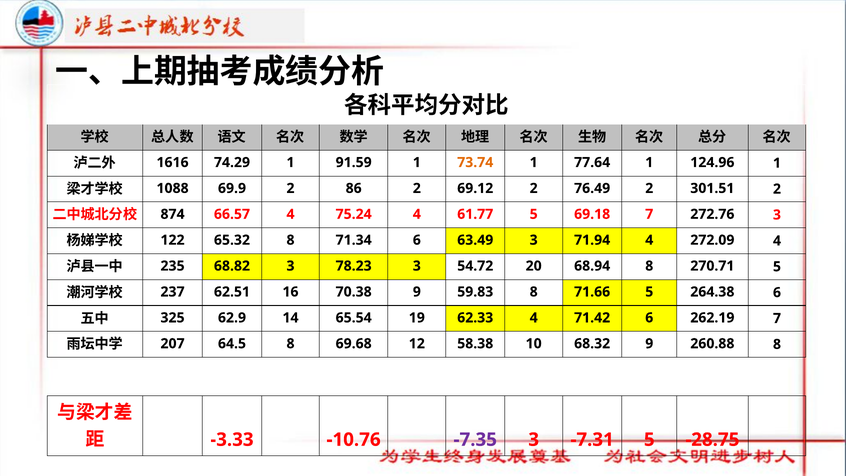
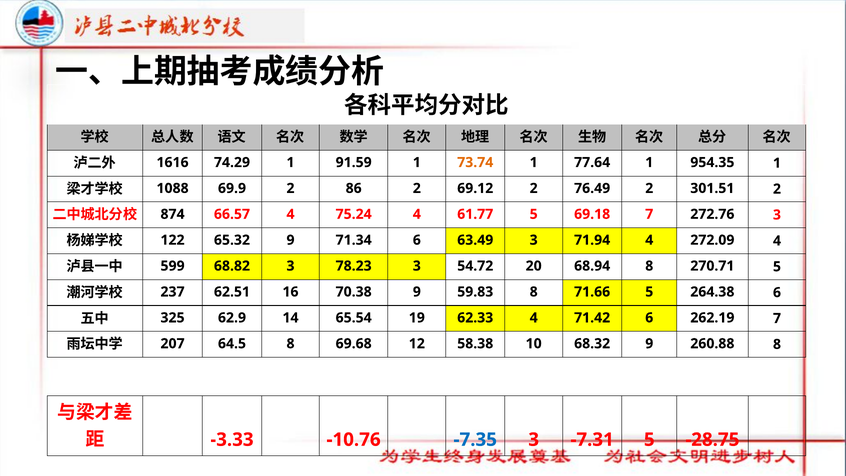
124.96: 124.96 -> 954.35
65.32 8: 8 -> 9
235: 235 -> 599
-7.35 colour: purple -> blue
